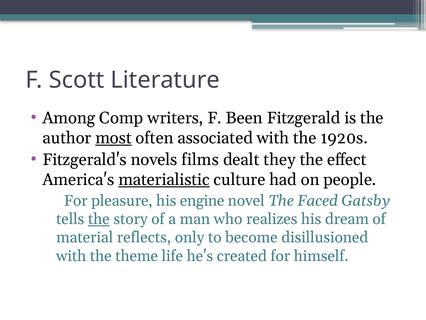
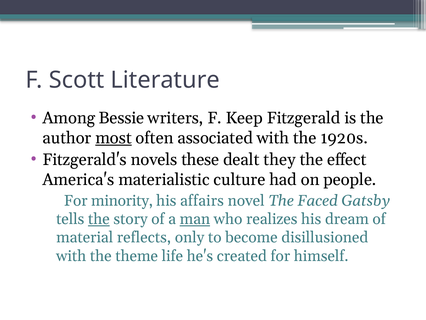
Comp: Comp -> Bessie
Been: Been -> Keep
films: films -> these
materialistic underline: present -> none
pleasure: pleasure -> minority
engine: engine -> affairs
man underline: none -> present
